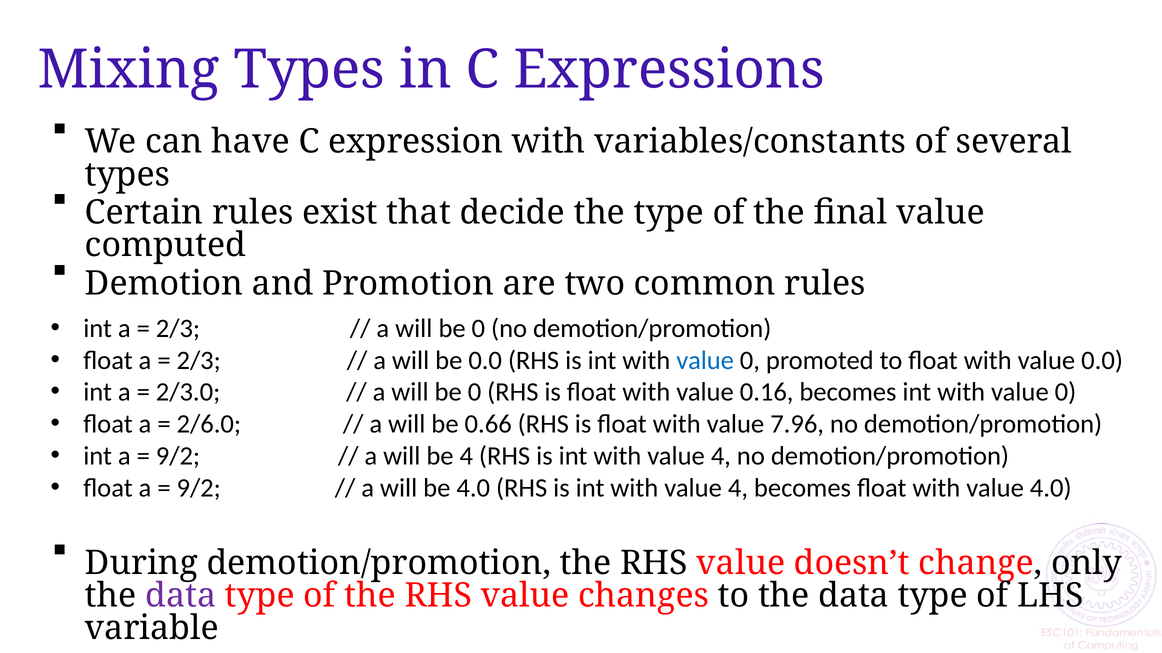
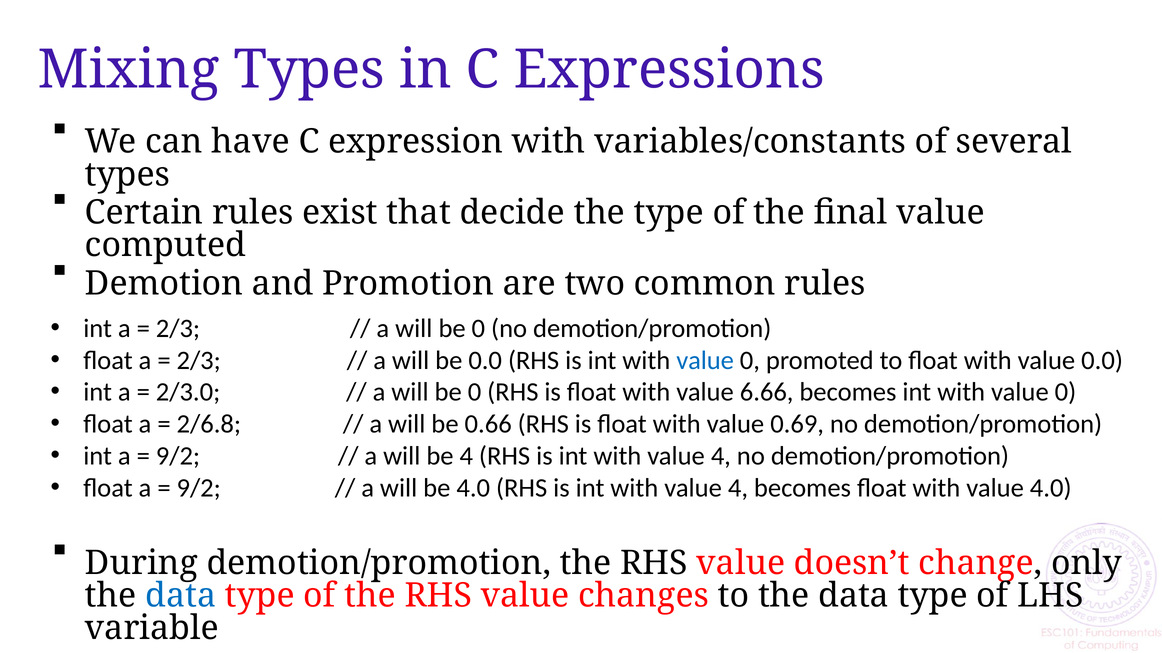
0.16: 0.16 -> 6.66
2/6.0: 2/6.0 -> 2/6.8
7.96: 7.96 -> 0.69
data at (181, 596) colour: purple -> blue
